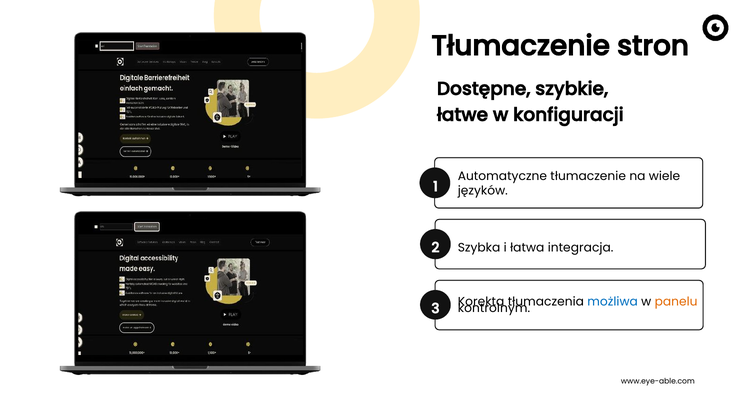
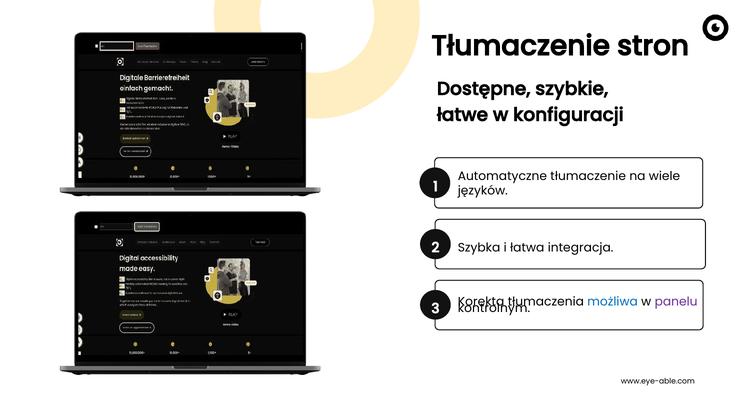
panelu colour: orange -> purple
